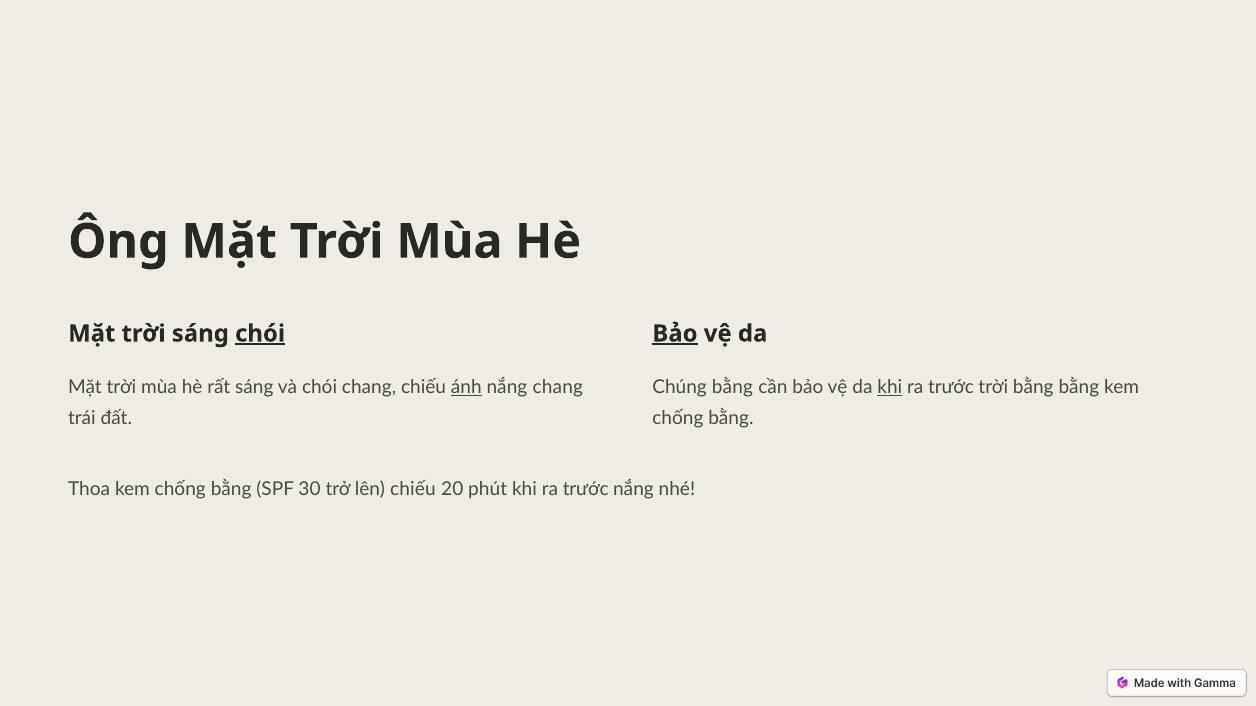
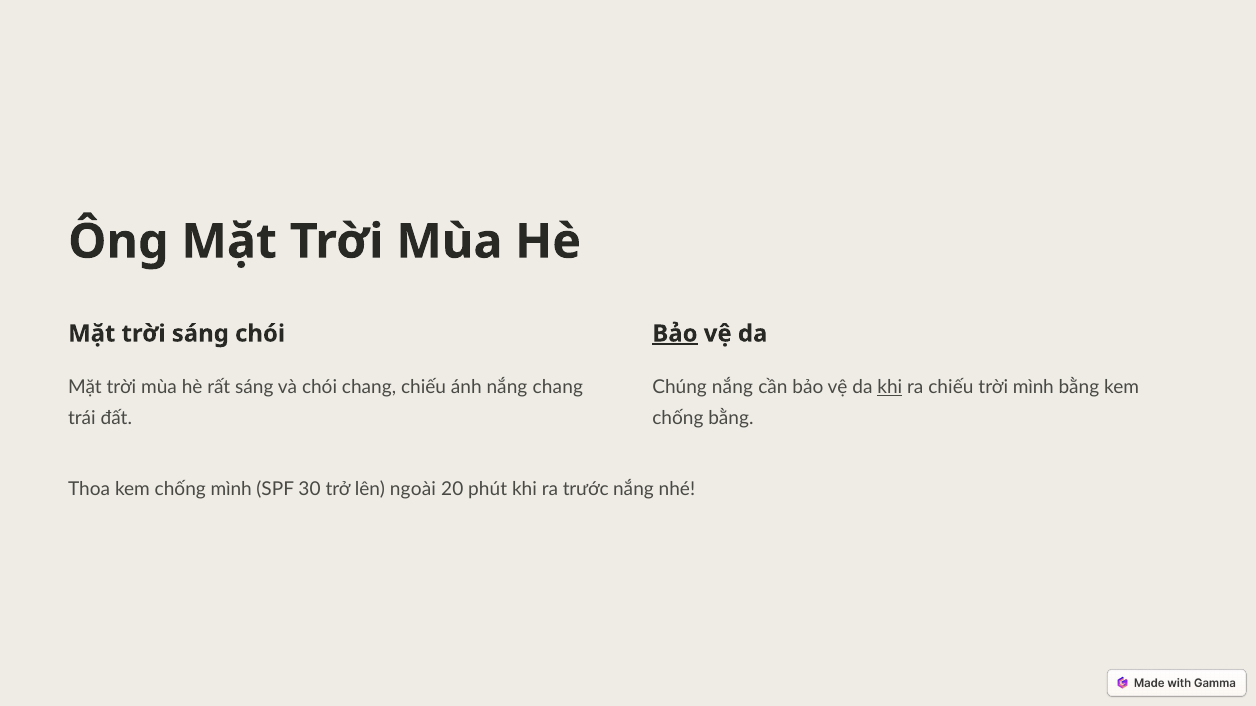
chói at (260, 334) underline: present -> none
ánh underline: present -> none
Chúng bằng: bằng -> nắng
trước at (951, 387): trước -> chiếu
trời bằng: bằng -> mình
Thoa kem chống bằng: bằng -> mình
lên chiếu: chiếu -> ngoài
